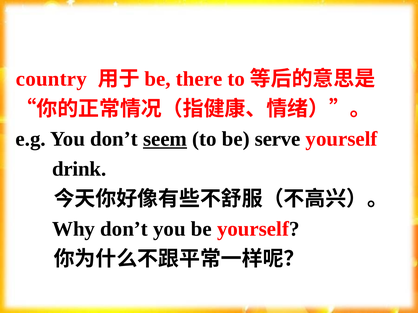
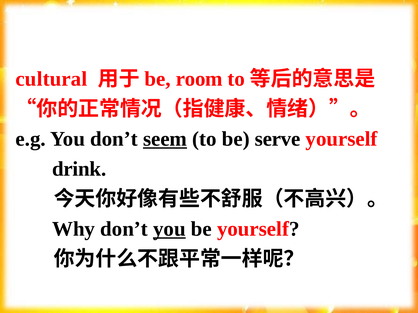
country: country -> cultural
there: there -> room
you at (169, 229) underline: none -> present
